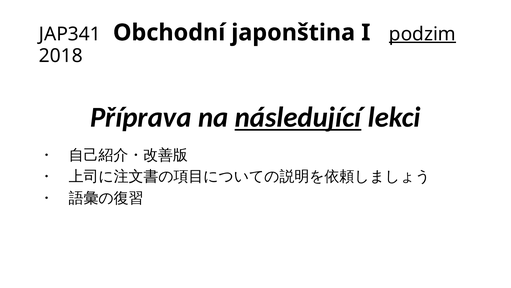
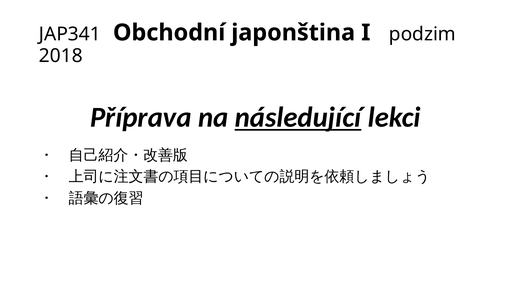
podzim underline: present -> none
